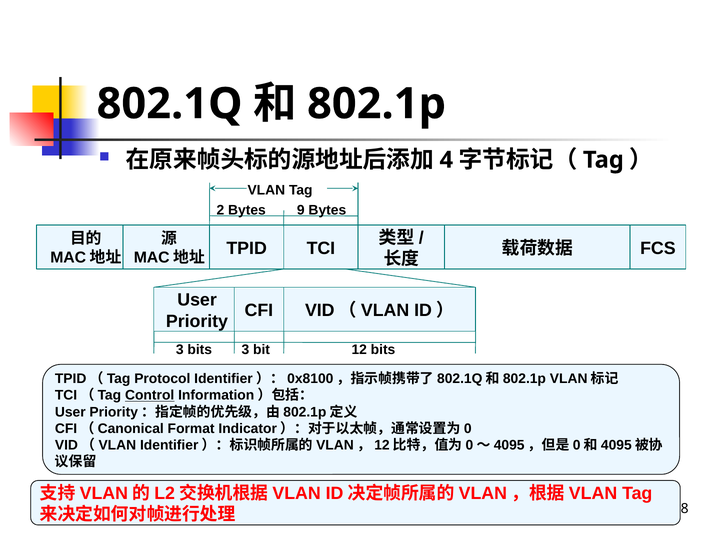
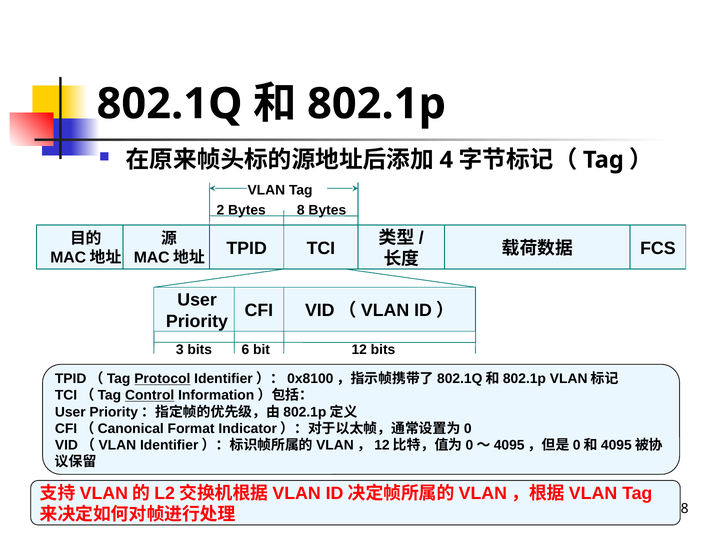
9: 9 -> 8
bits 3: 3 -> 6
Protocol underline: none -> present
